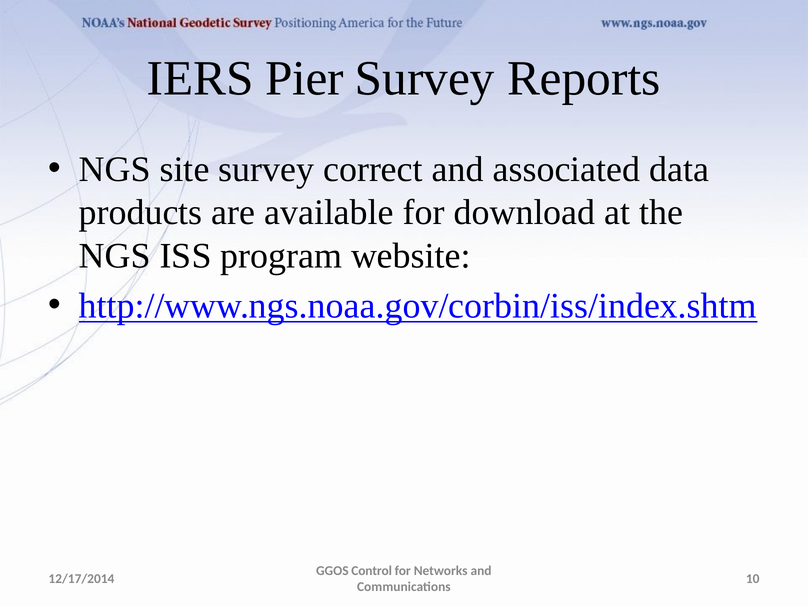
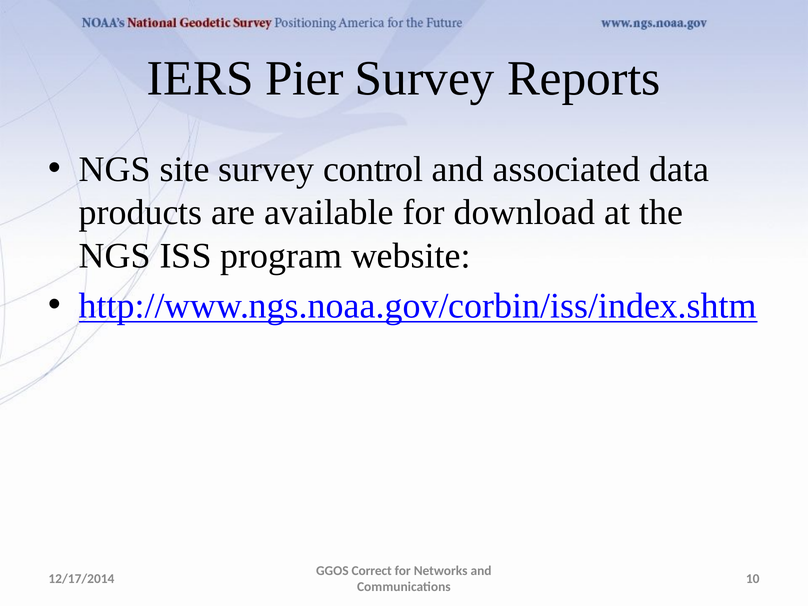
correct: correct -> control
Control: Control -> Correct
